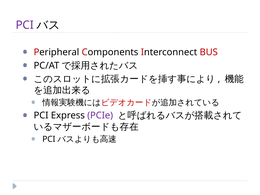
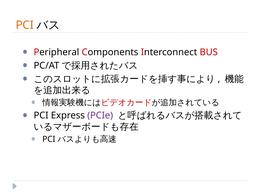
PCI at (25, 25) colour: purple -> orange
